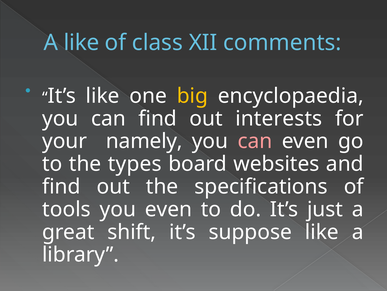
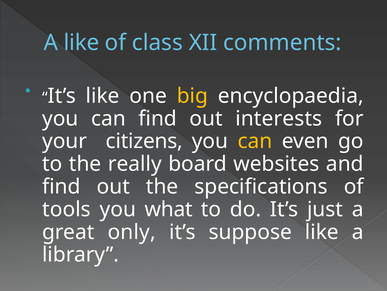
namely: namely -> citizens
can at (255, 141) colour: pink -> yellow
types: types -> really
you even: even -> what
shift: shift -> only
